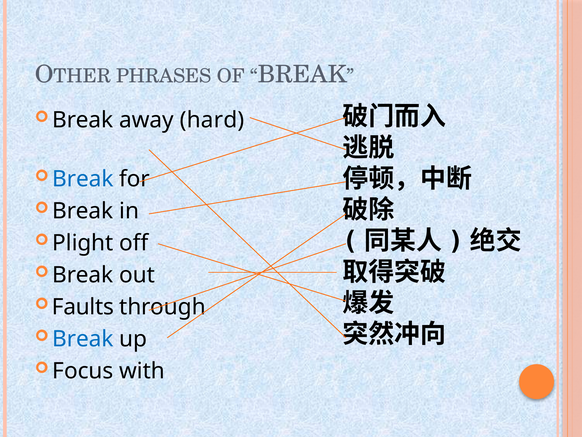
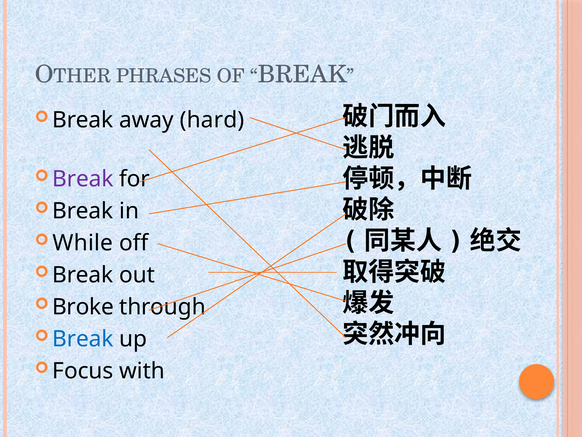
Break at (83, 179) colour: blue -> purple
Plight: Plight -> While
Faults: Faults -> Broke
